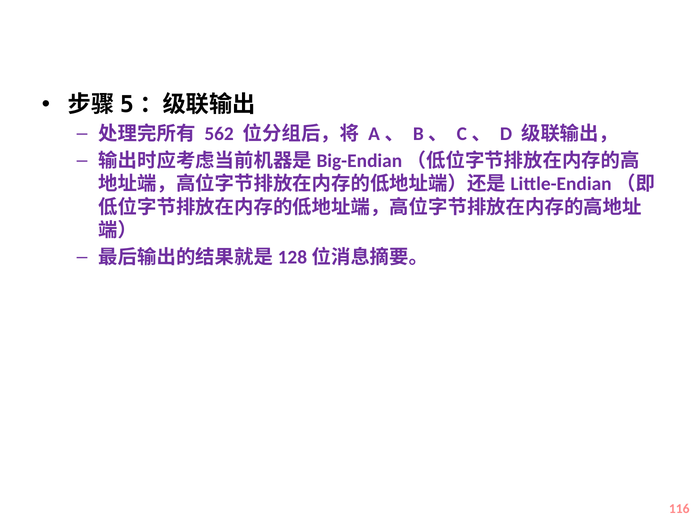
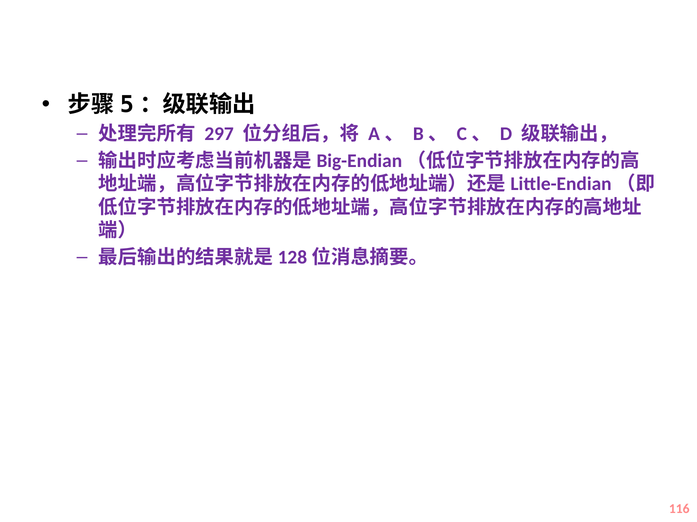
562: 562 -> 297
